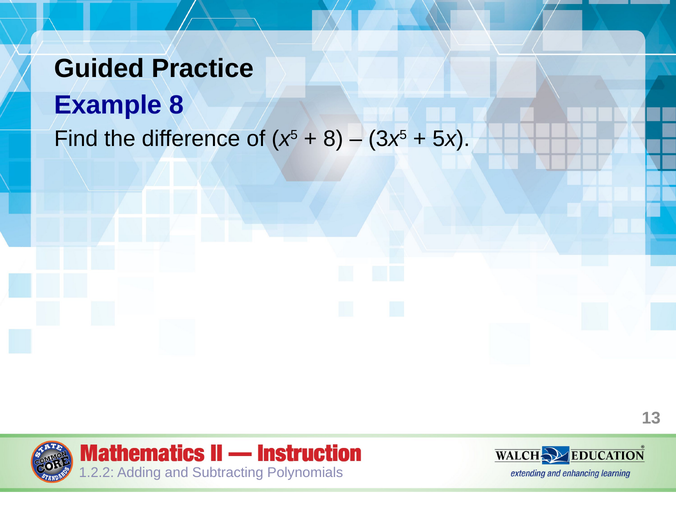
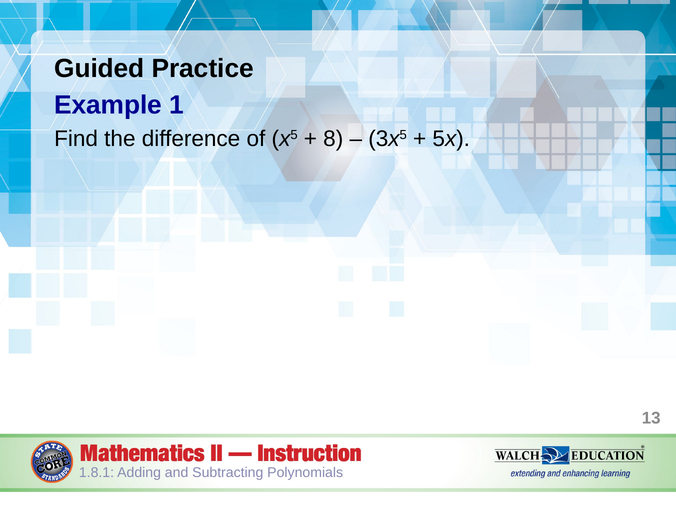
Example 8: 8 -> 1
1.2.2: 1.2.2 -> 1.8.1
